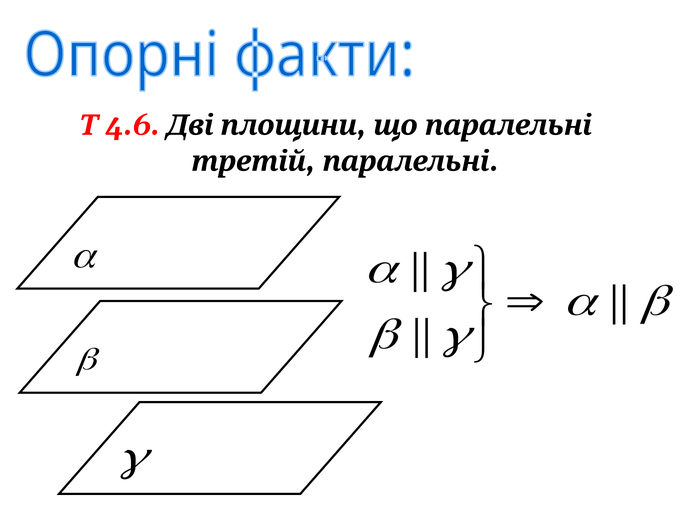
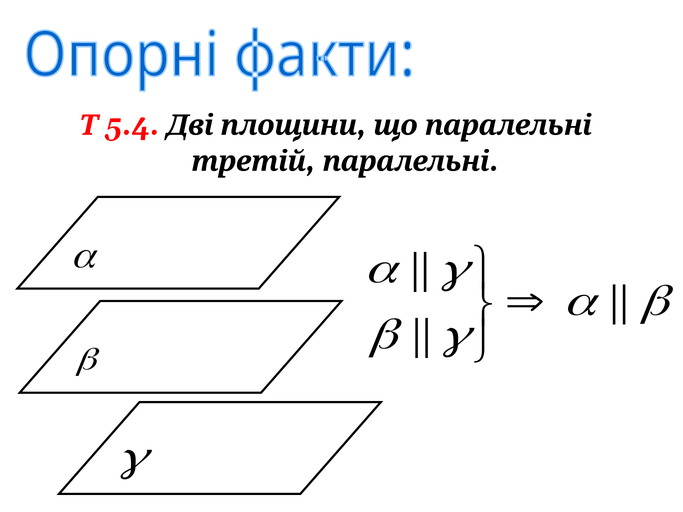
4.6: 4.6 -> 5.4
